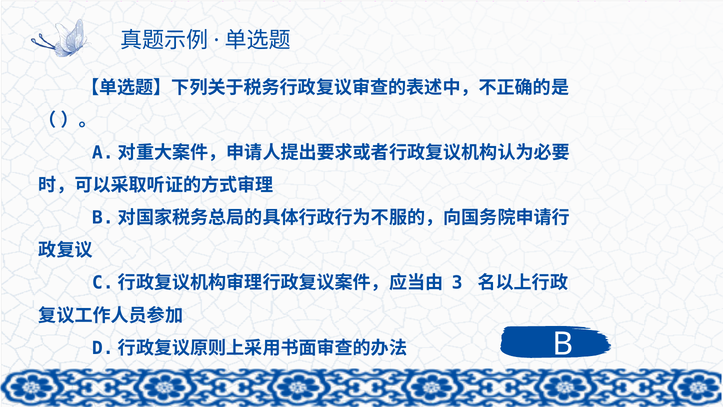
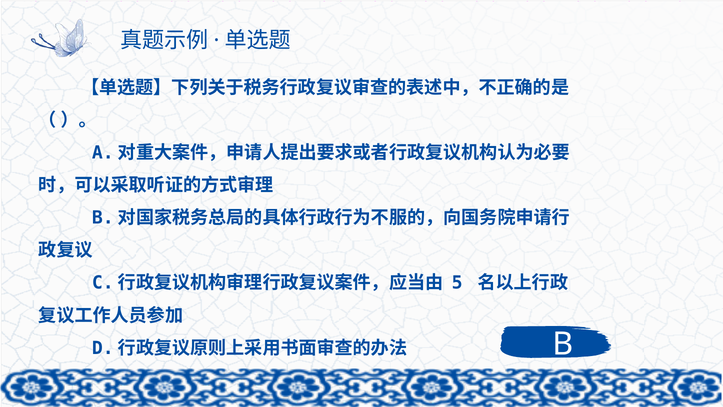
3: 3 -> 5
